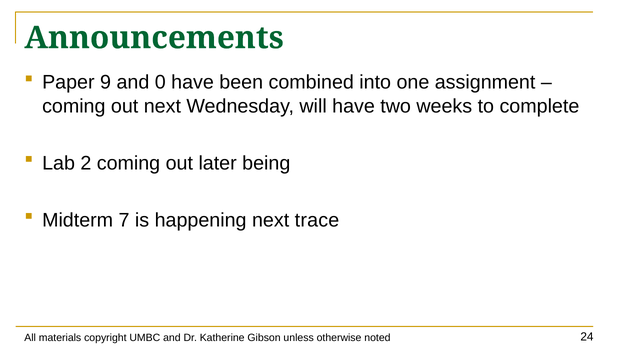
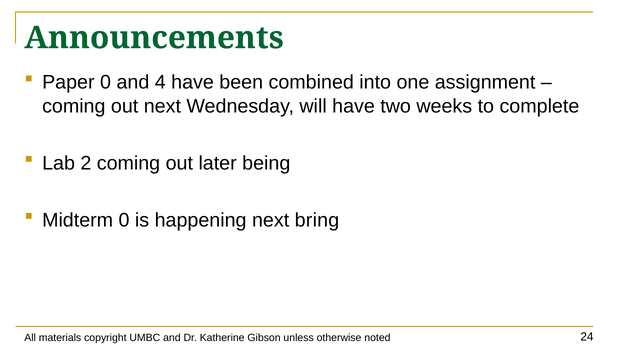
Paper 9: 9 -> 0
0: 0 -> 4
Midterm 7: 7 -> 0
trace: trace -> bring
